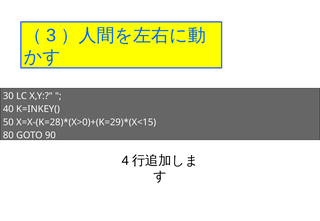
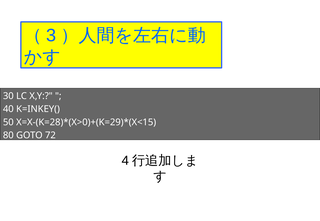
90: 90 -> 72
